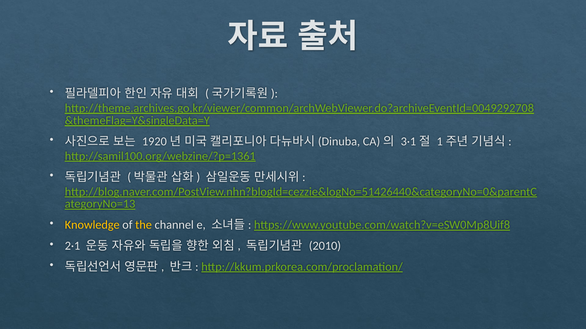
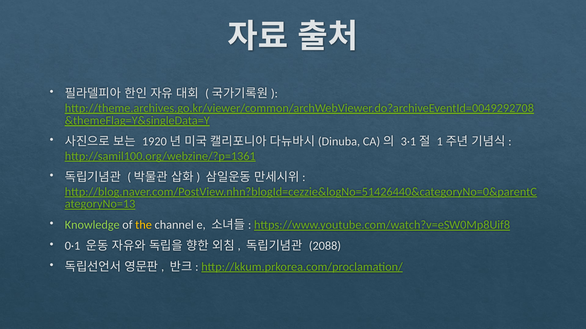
Knowledge colour: yellow -> light green
2·1: 2·1 -> 0·1
2010: 2010 -> 2088
